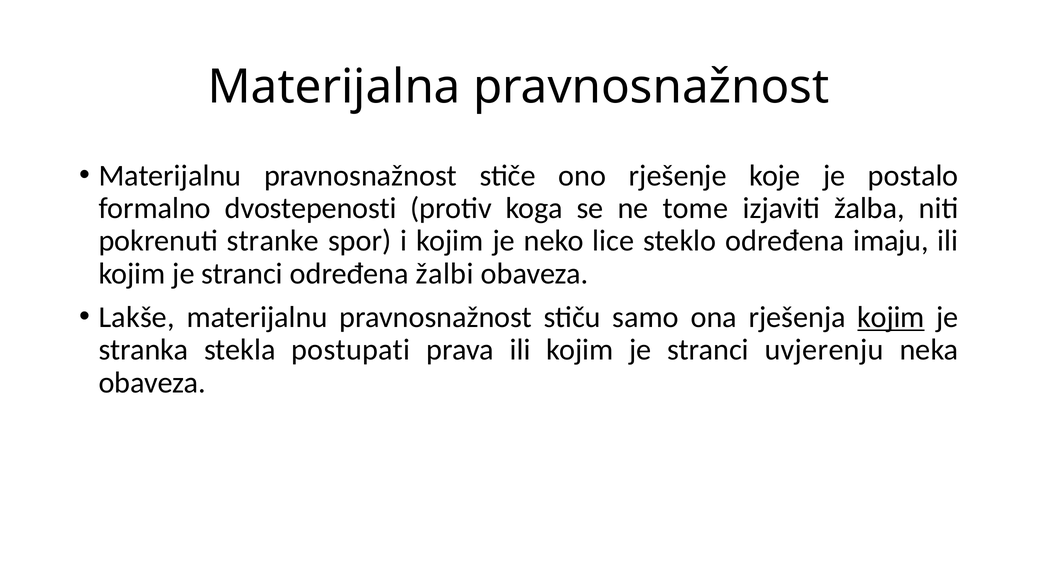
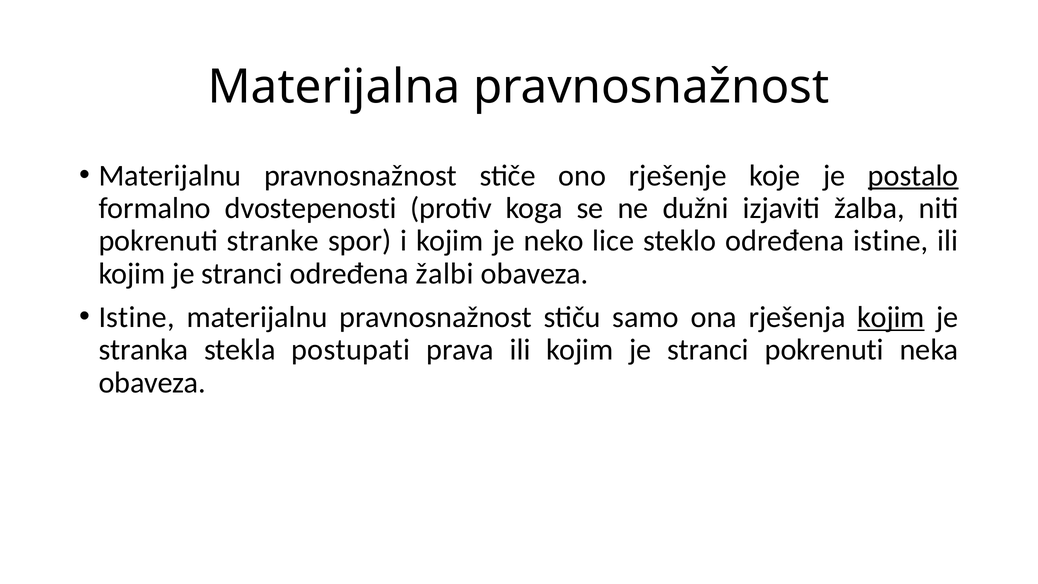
postalo underline: none -> present
tome: tome -> dužni
određena imaju: imaju -> istine
Lakše at (137, 317): Lakše -> Istine
stranci uvjerenju: uvjerenju -> pokrenuti
